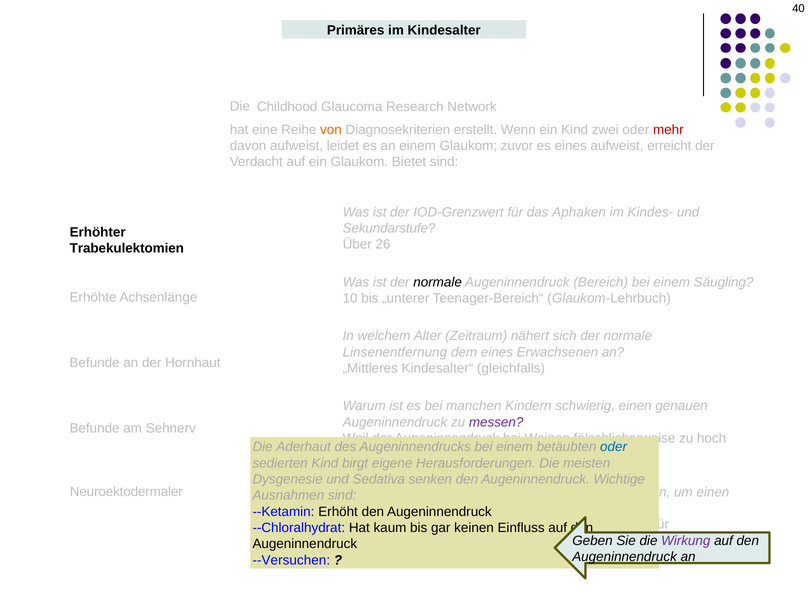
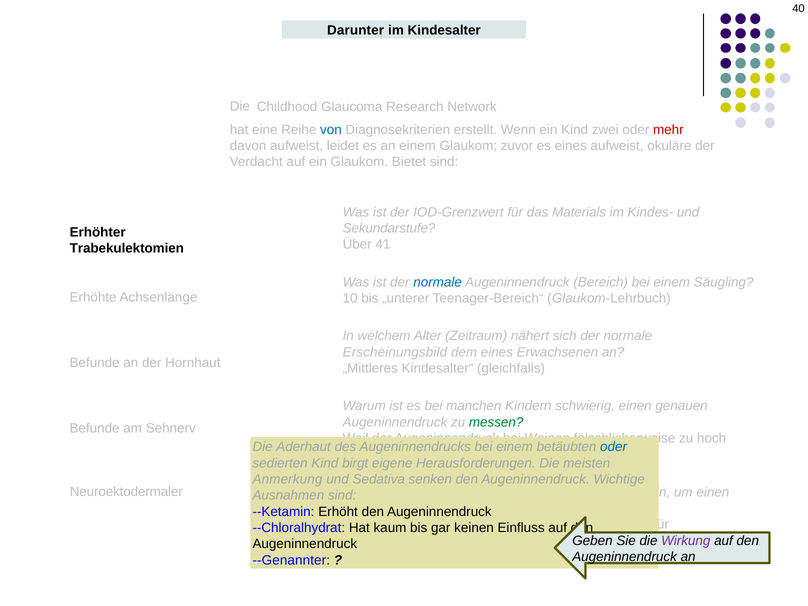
Primäres: Primäres -> Darunter
von colour: orange -> blue
erreicht: erreicht -> okuläre
Aphaken: Aphaken -> Materials
26: 26 -> 41
normale at (438, 282) colour: black -> blue
Linsenentfernung: Linsenentfernung -> Erscheinungsbild
messen colour: purple -> green
Dysgenesie: Dysgenesie -> Anmerkung
--Versuchen: --Versuchen -> --Genannter
